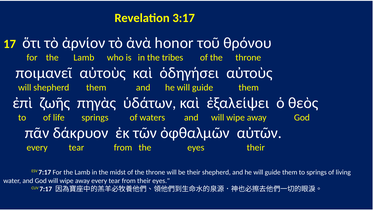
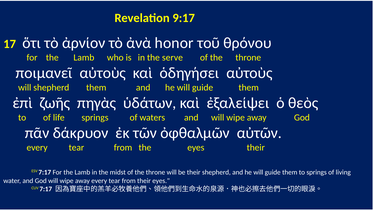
3:17: 3:17 -> 9:17
tribes: tribes -> serve
